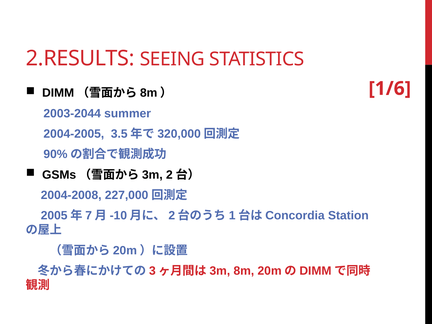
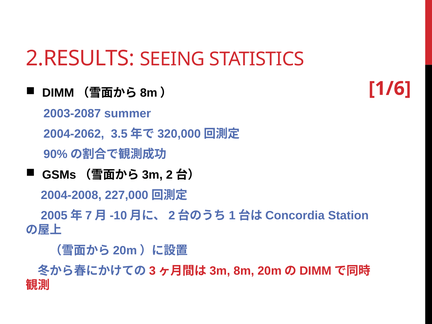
2003-2044: 2003-2044 -> 2003-2087
2004-2005: 2004-2005 -> 2004-2062
